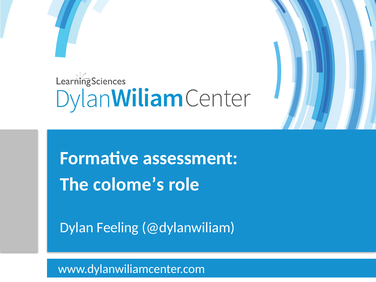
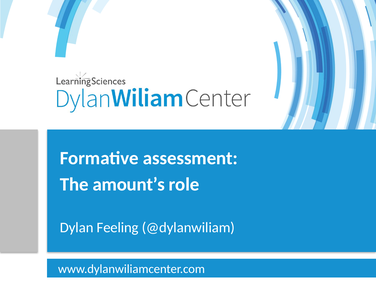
colome’s: colome’s -> amount’s
